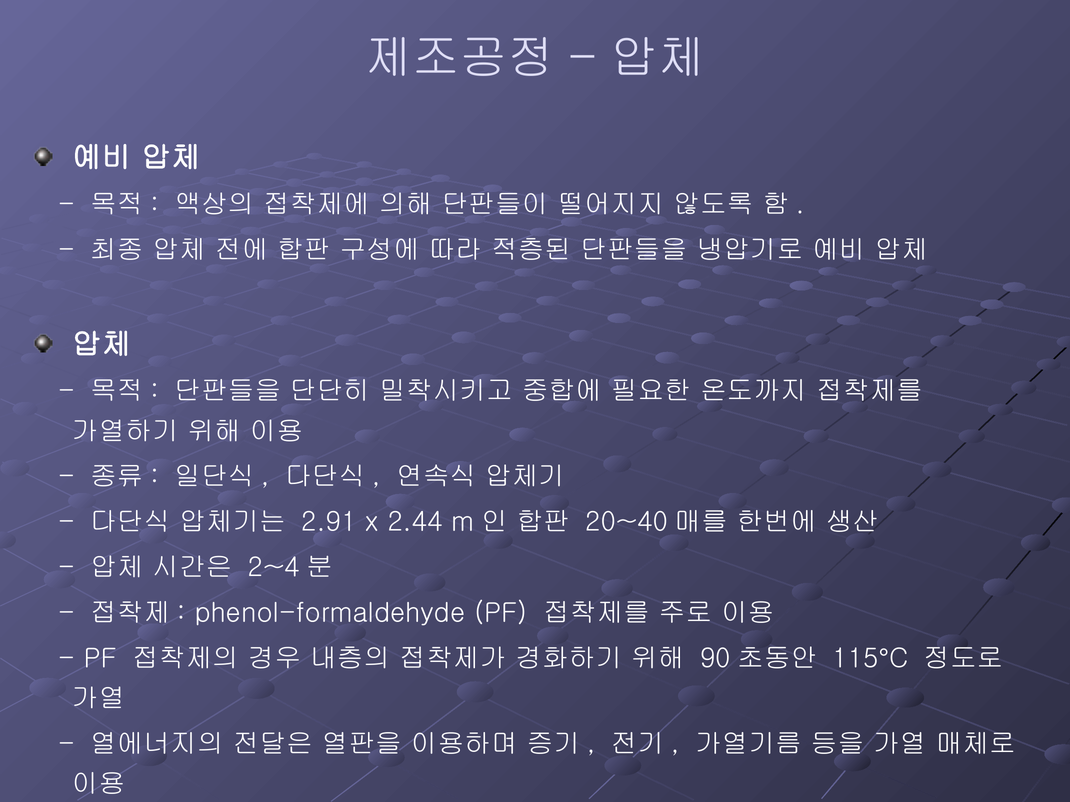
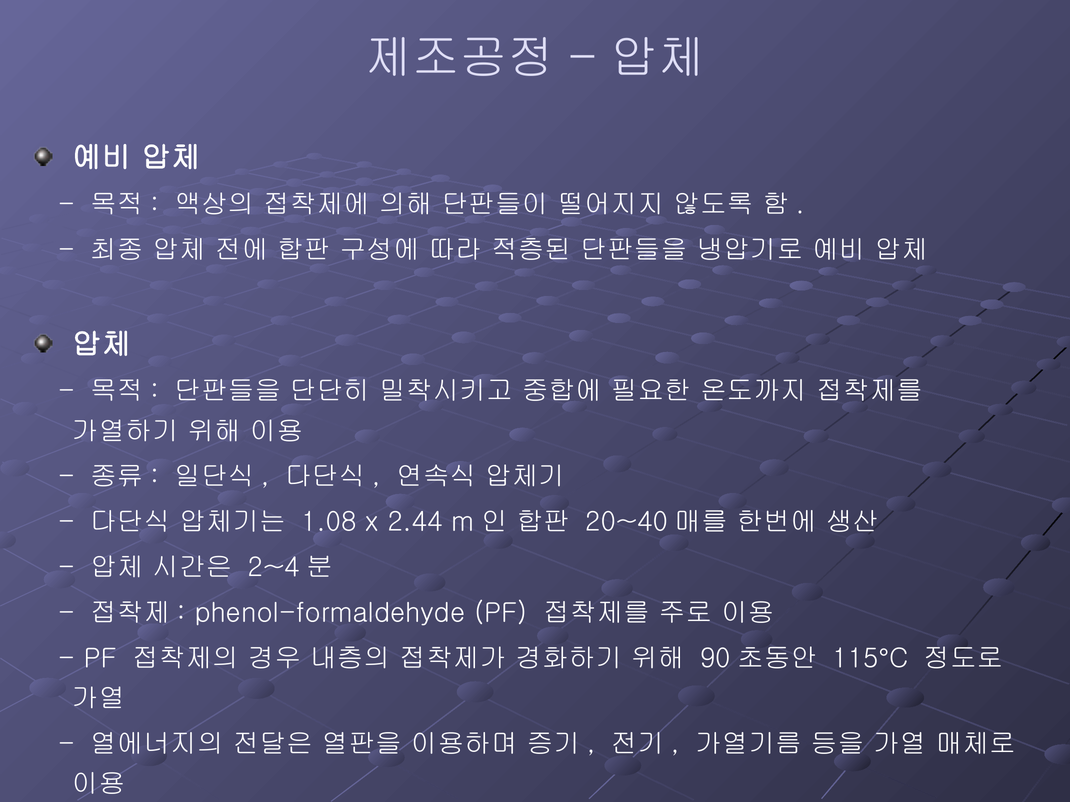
2.91: 2.91 -> 1.08
